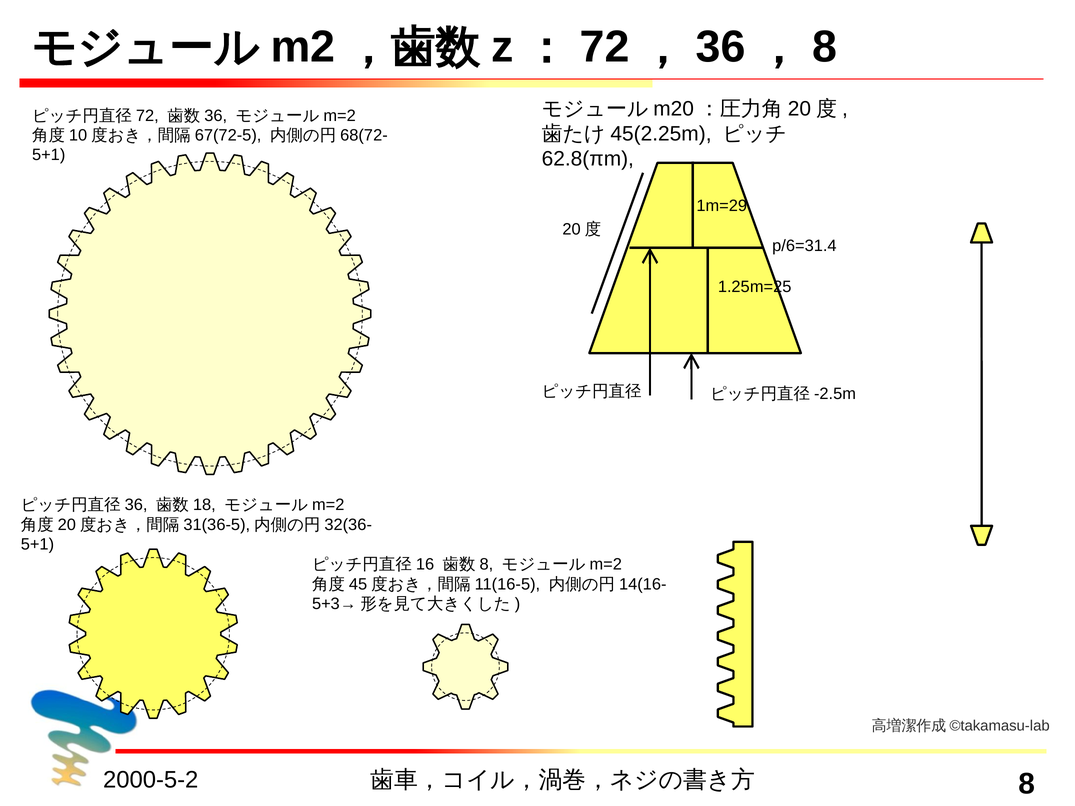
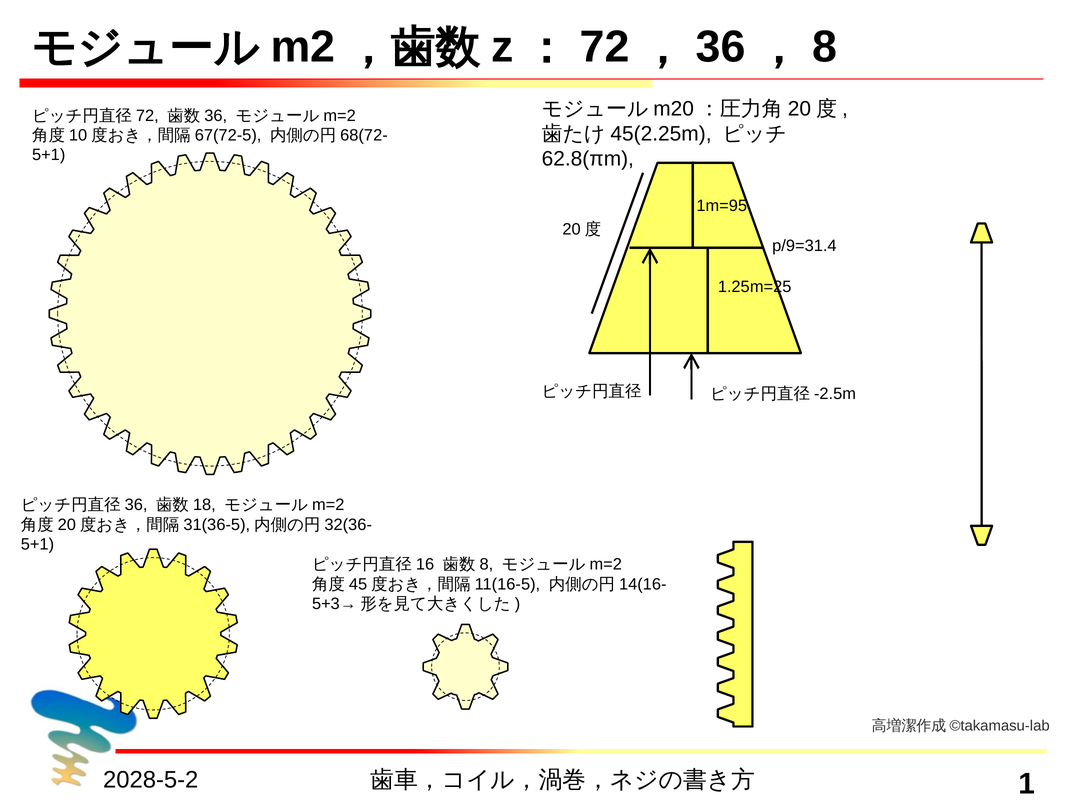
1m=29: 1m=29 -> 1m=95
p/6=31.4: p/6=31.4 -> p/9=31.4
2000-5-2: 2000-5-2 -> 2028-5-2
8 at (1027, 784): 8 -> 1
